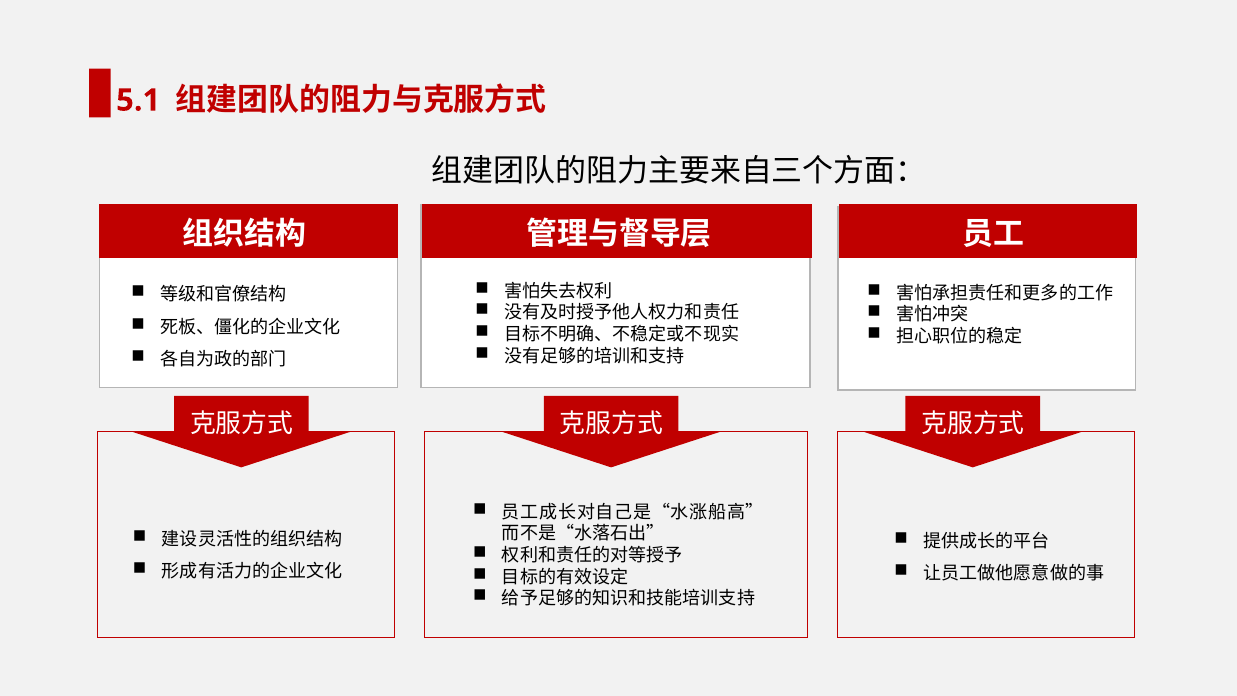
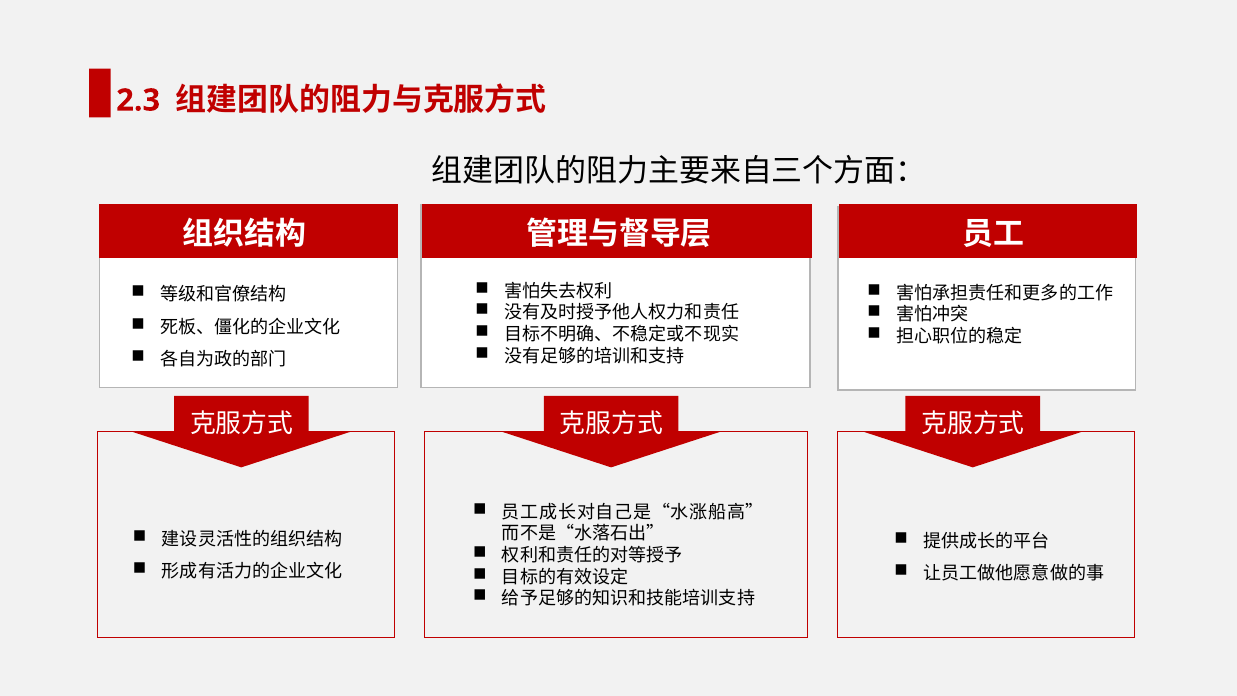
5.1: 5.1 -> 2.3
